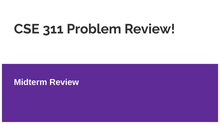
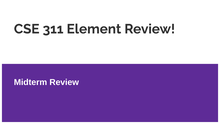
Problem: Problem -> Element
